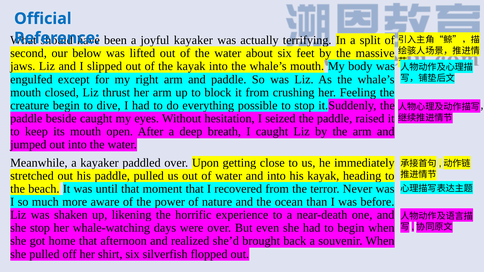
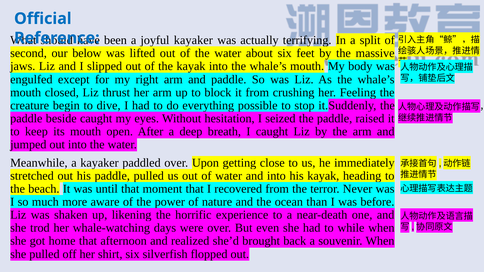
she stop: stop -> trod
to begin: begin -> while
